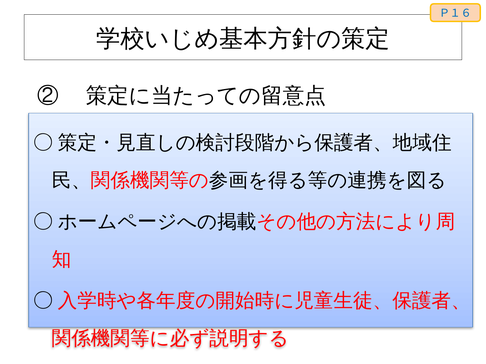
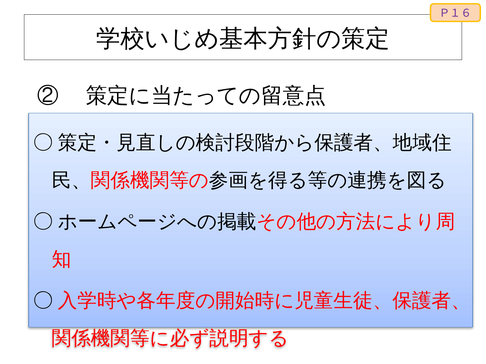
Ｐ１６ colour: blue -> purple
